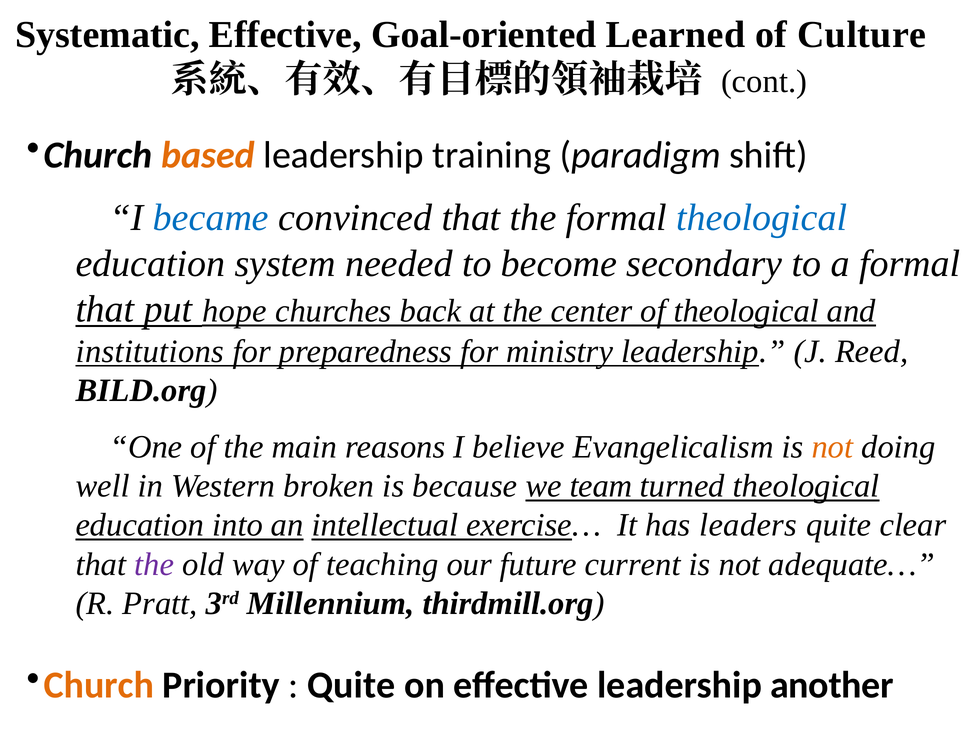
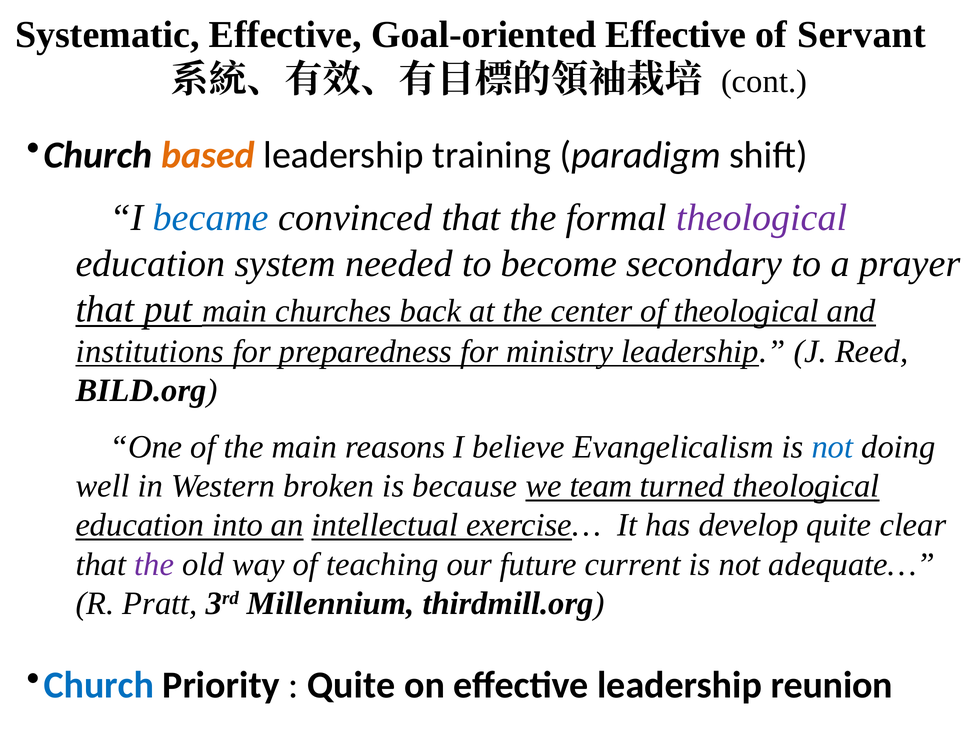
Goal-oriented Learned: Learned -> Effective
Culture: Culture -> Servant
theological at (762, 218) colour: blue -> purple
a formal: formal -> prayer
put hope: hope -> main
not at (832, 447) colour: orange -> blue
leaders: leaders -> develop
Church at (99, 685) colour: orange -> blue
another: another -> reunion
